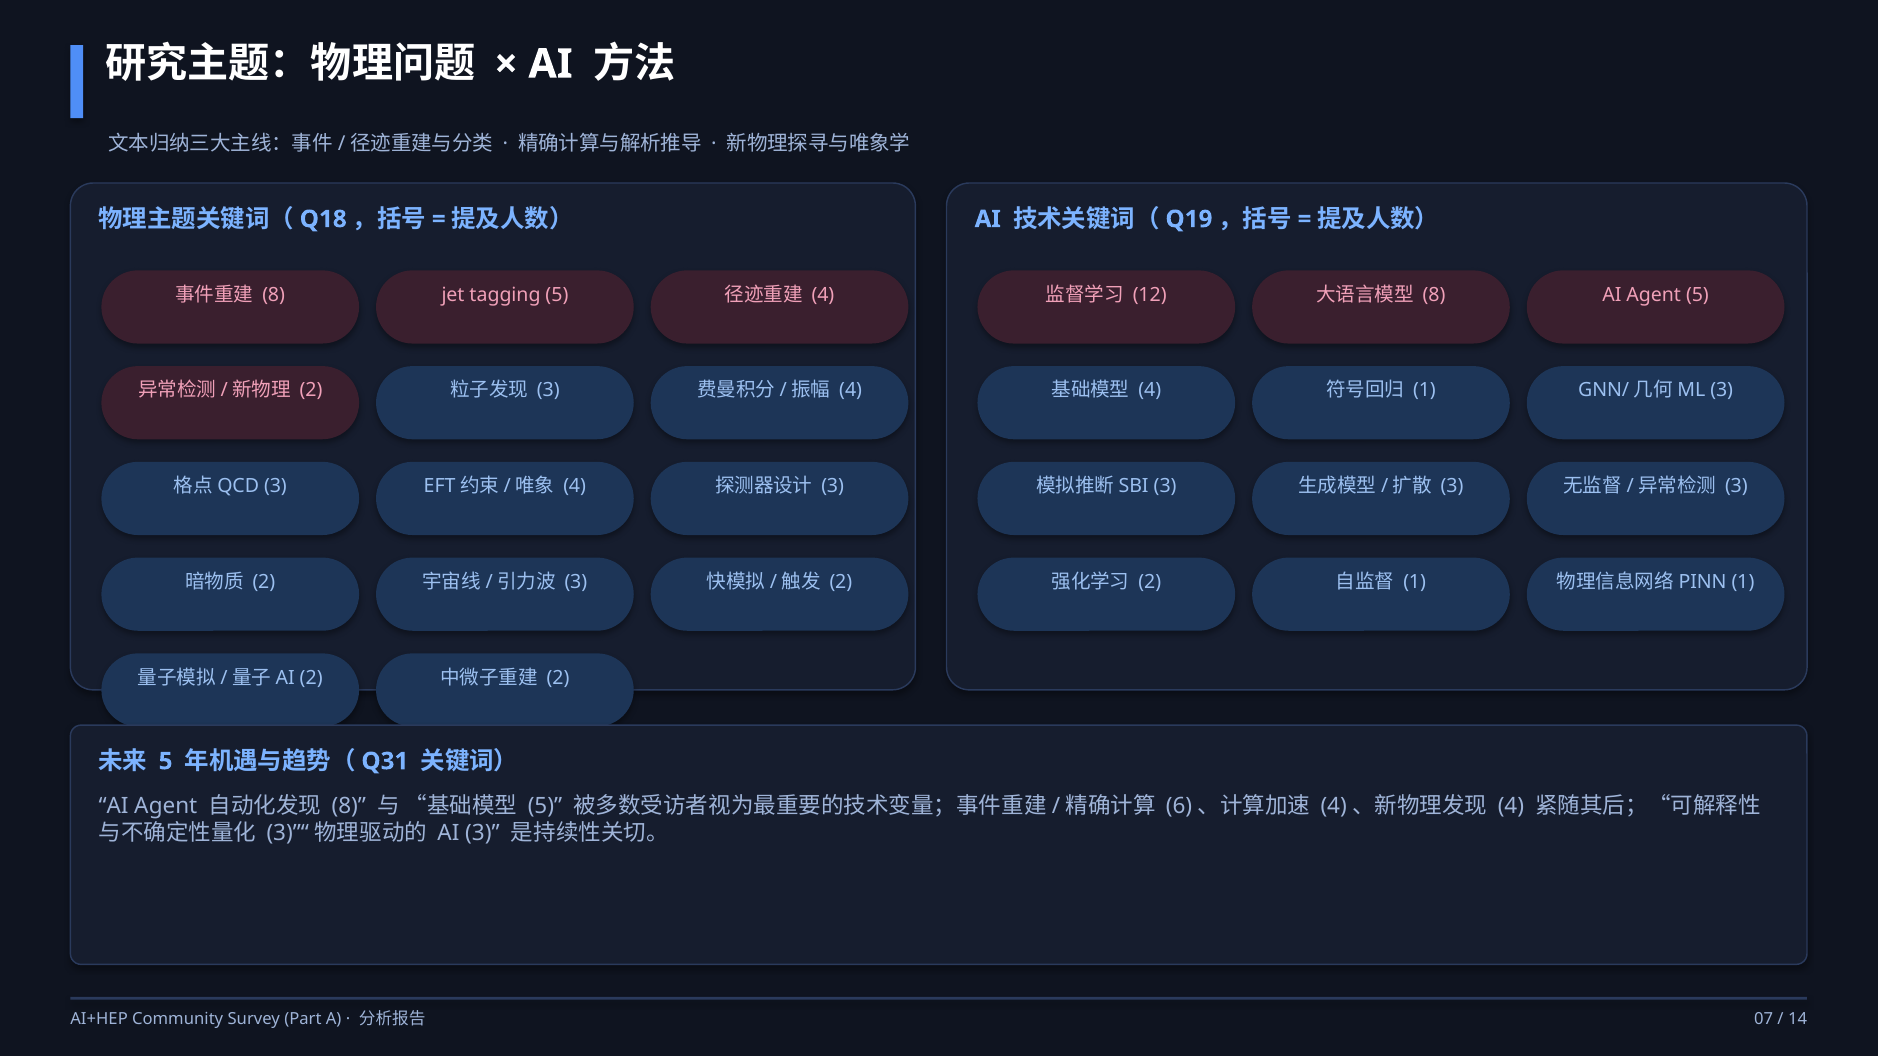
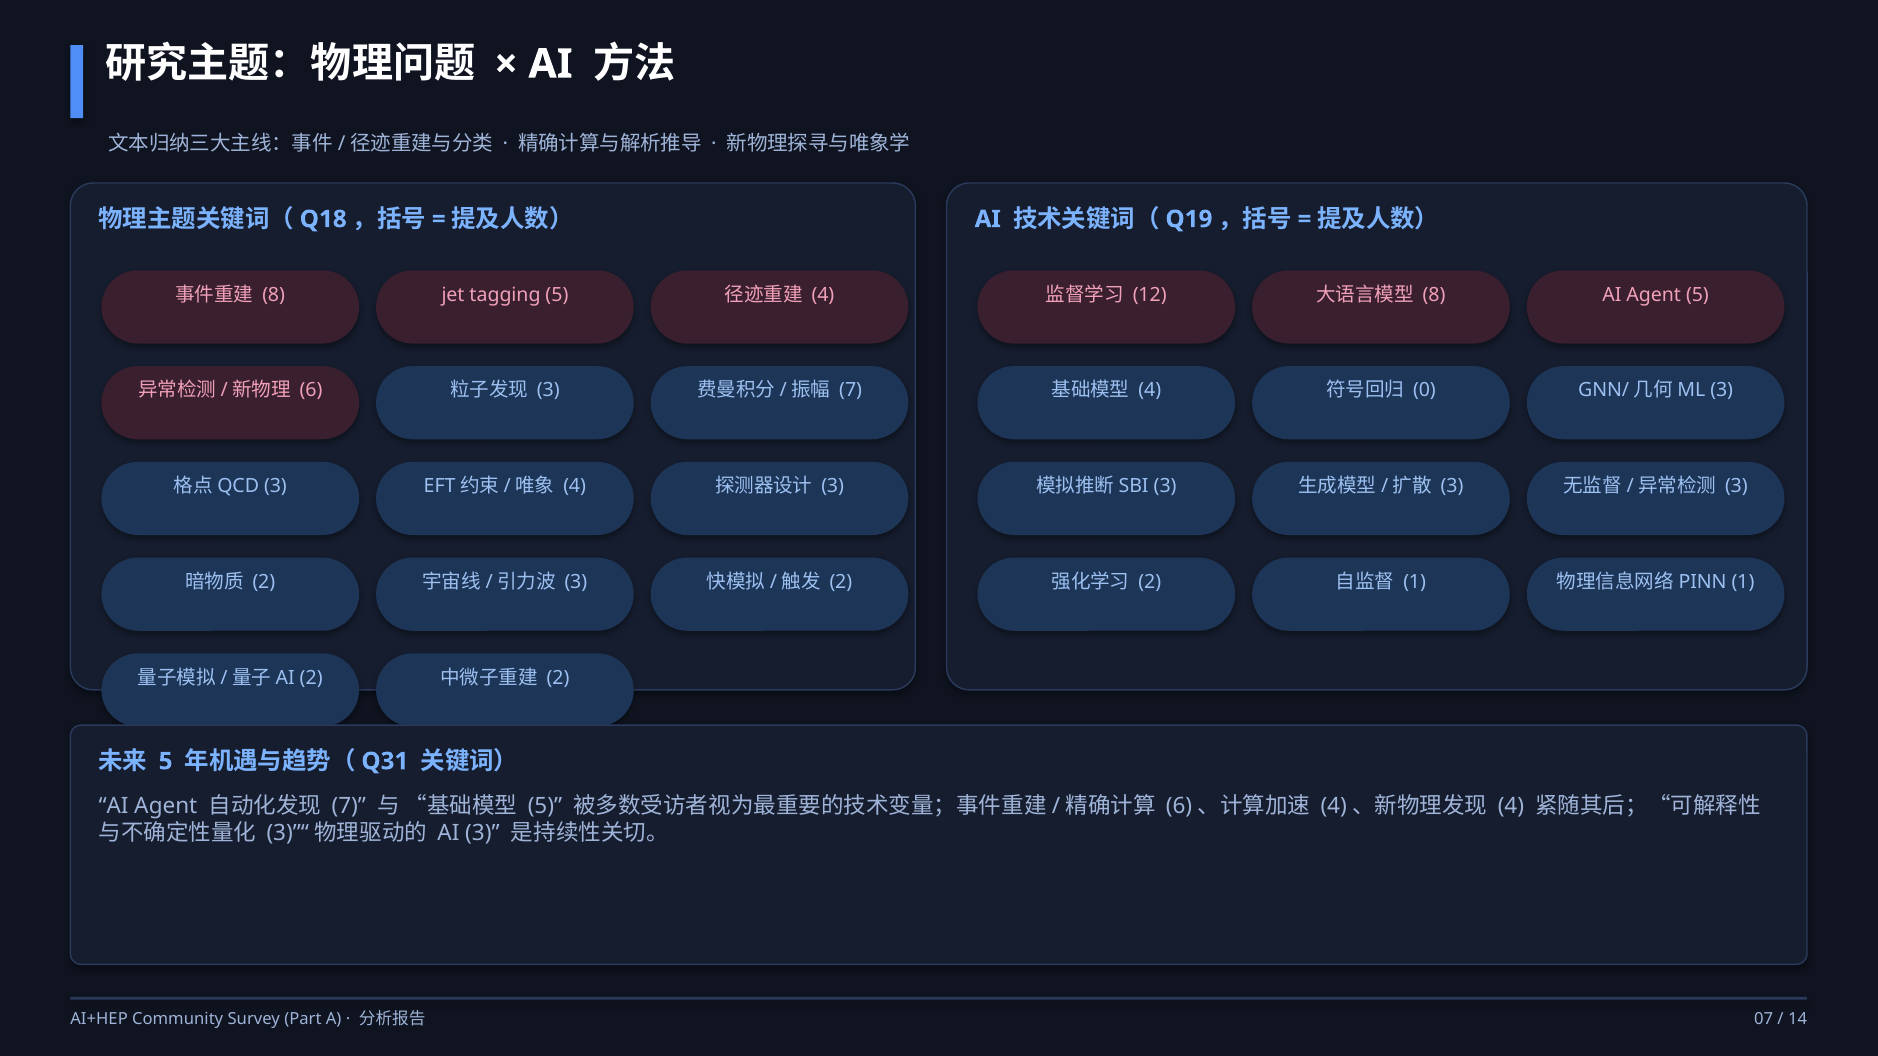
2 at (311, 391): 2 -> 6
4 at (851, 391): 4 -> 7
1 at (1424, 391): 1 -> 0
8 at (349, 807): 8 -> 7
